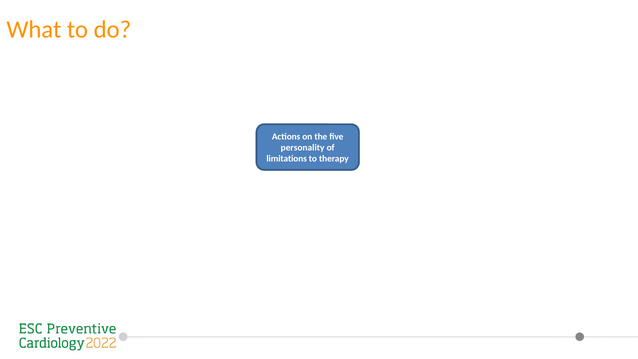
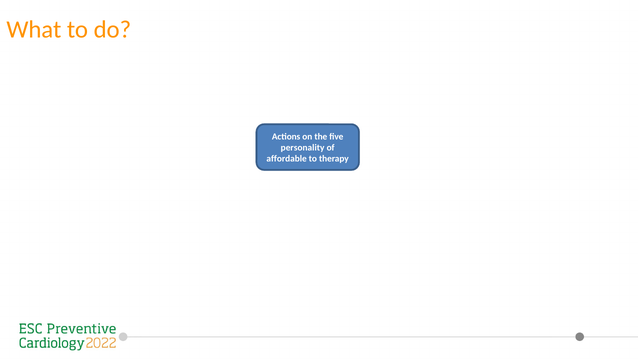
limitations: limitations -> affordable
